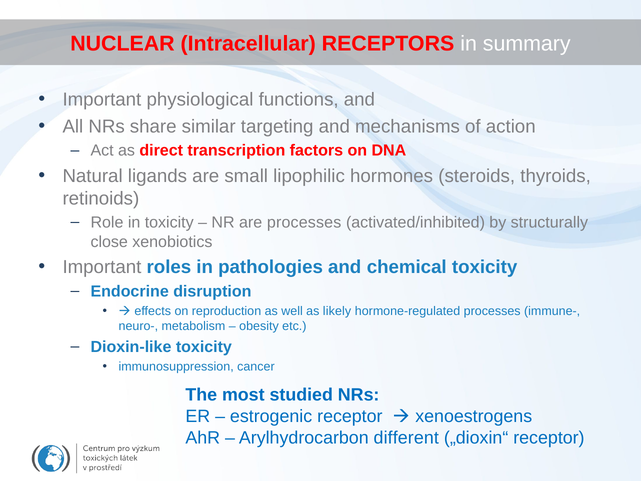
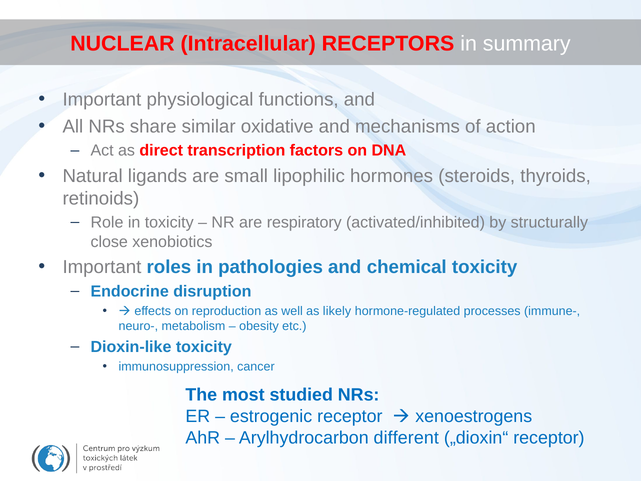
targeting: targeting -> oxidative
are processes: processes -> respiratory
